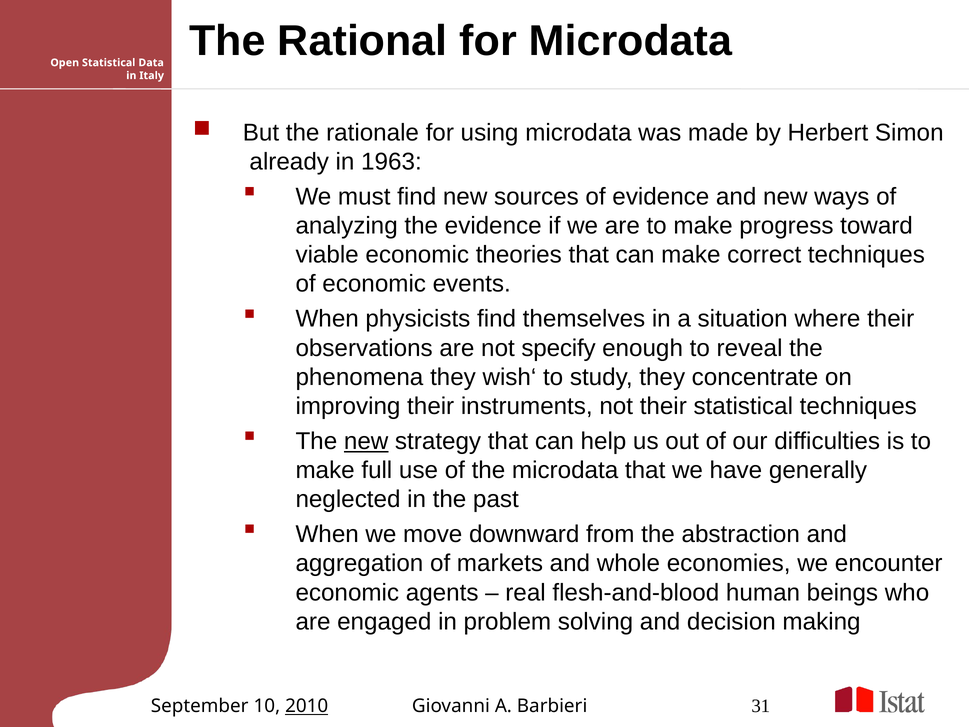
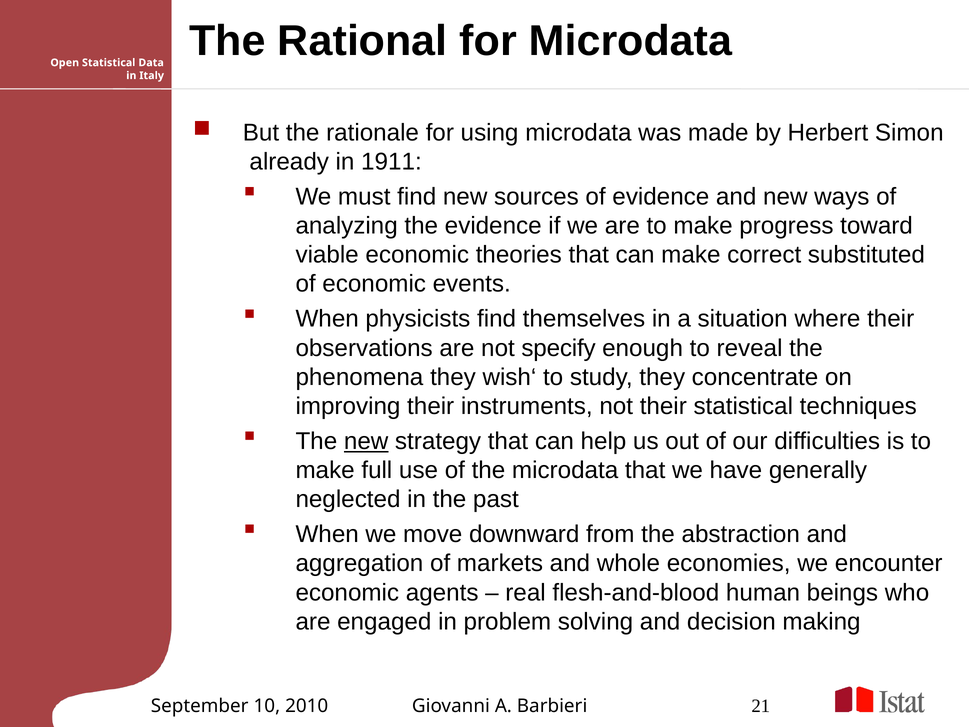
1963: 1963 -> 1911
correct techniques: techniques -> substituted
2010 underline: present -> none
31: 31 -> 21
